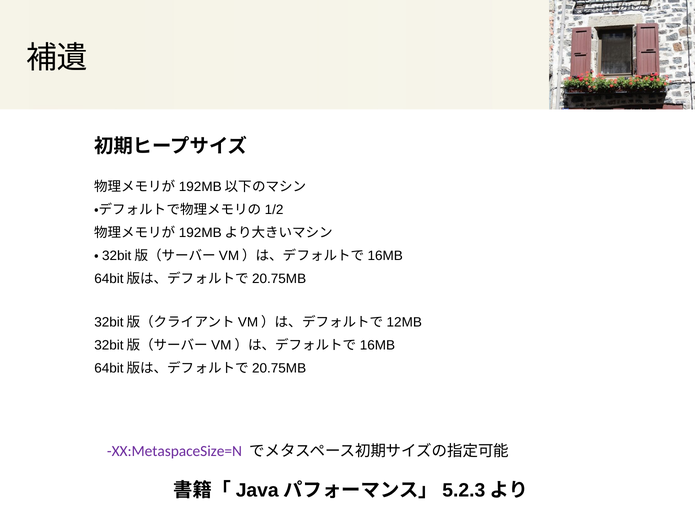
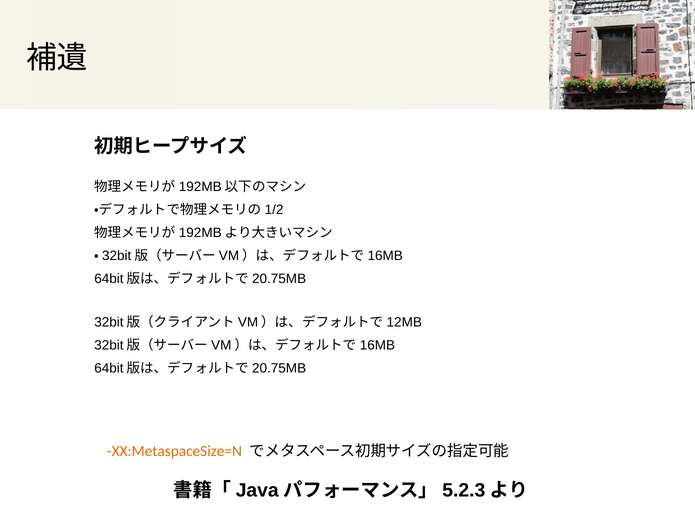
XX:MetaspaceSize=N colour: purple -> orange
